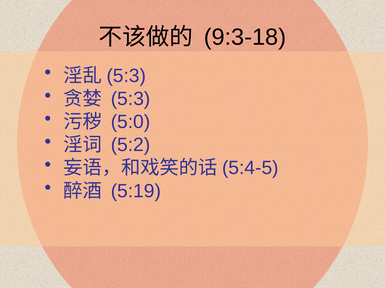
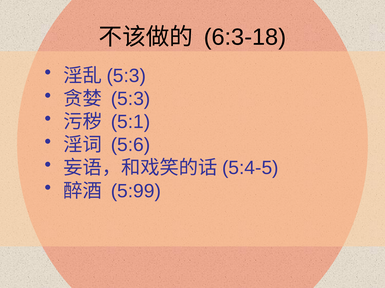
9:3-18: 9:3-18 -> 6:3-18
5:0: 5:0 -> 5:1
5:2: 5:2 -> 5:6
5:19: 5:19 -> 5:99
